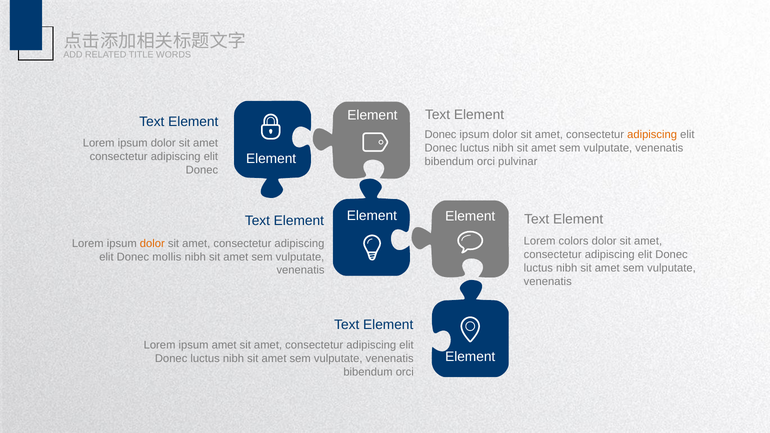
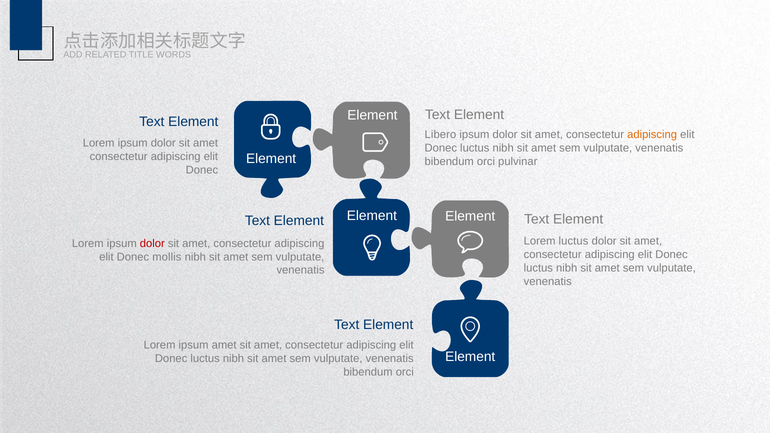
Donec at (441, 135): Donec -> Libero
Lorem colors: colors -> luctus
dolor at (152, 243) colour: orange -> red
